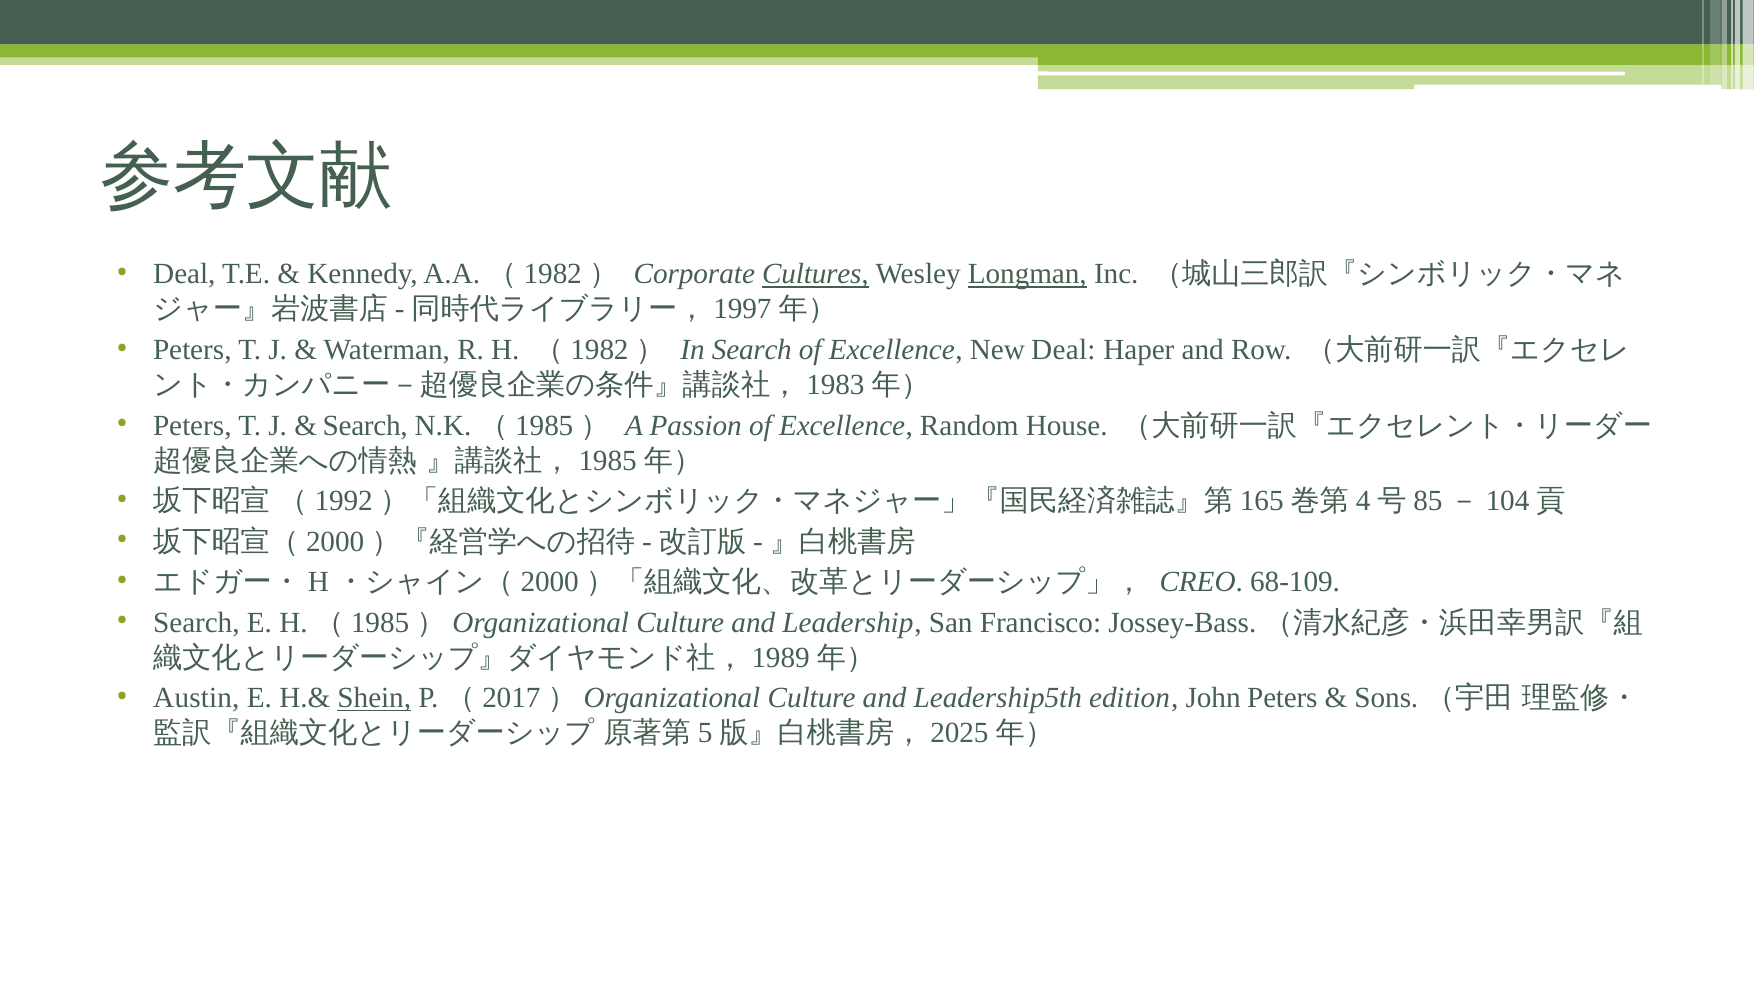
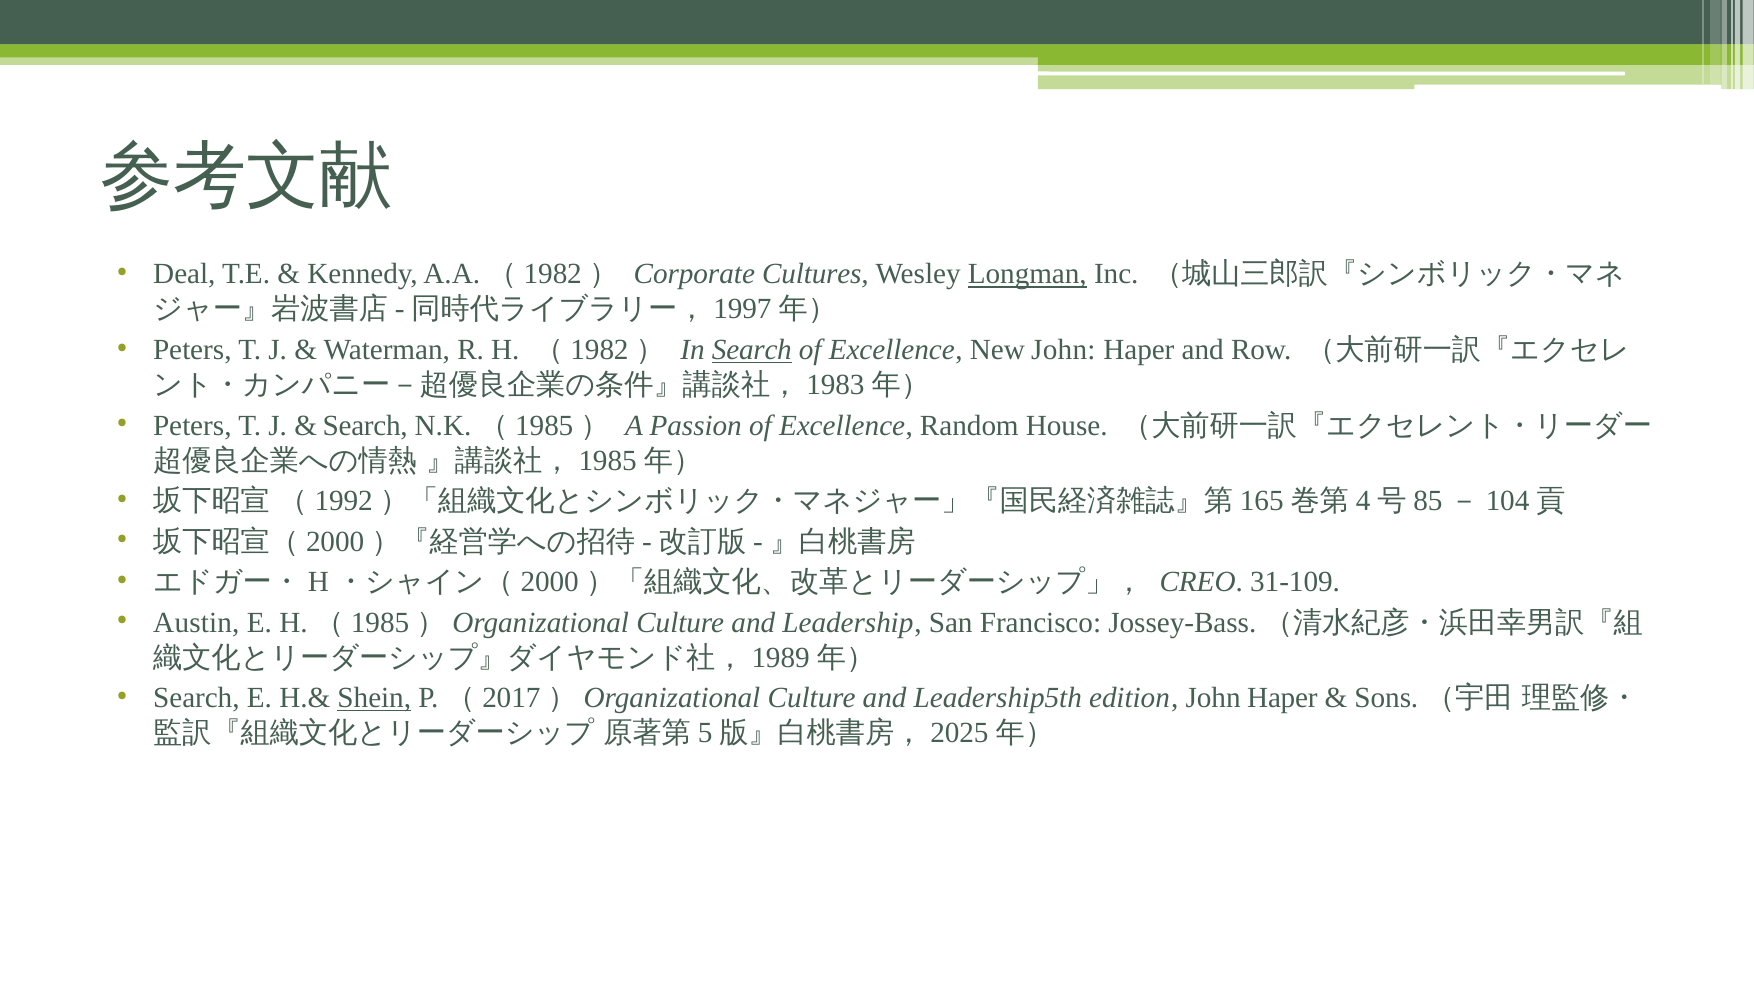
Cultures underline: present -> none
Search at (752, 350) underline: none -> present
New Deal: Deal -> John
68-109: 68-109 -> 31-109
Search at (196, 622): Search -> Austin
Austin at (196, 698): Austin -> Search
edition John Peters: Peters -> Haper
